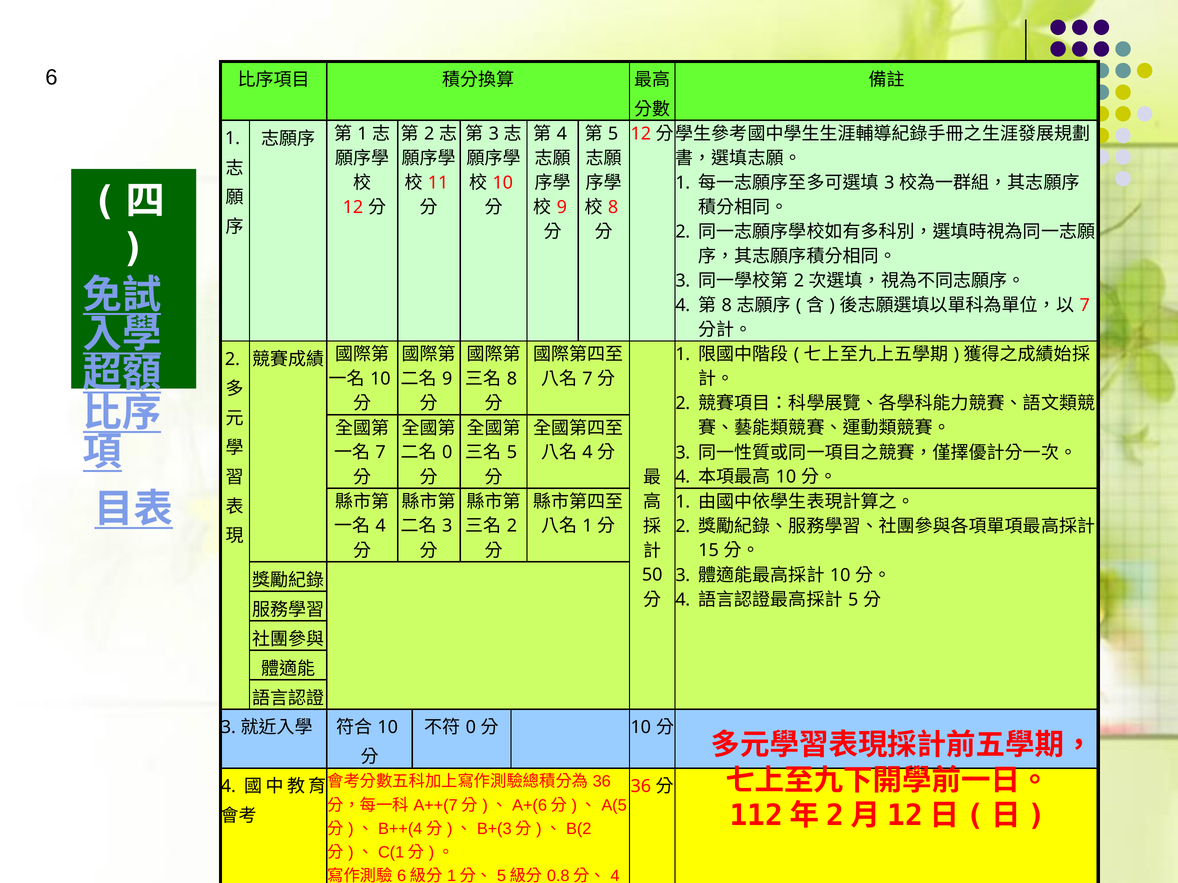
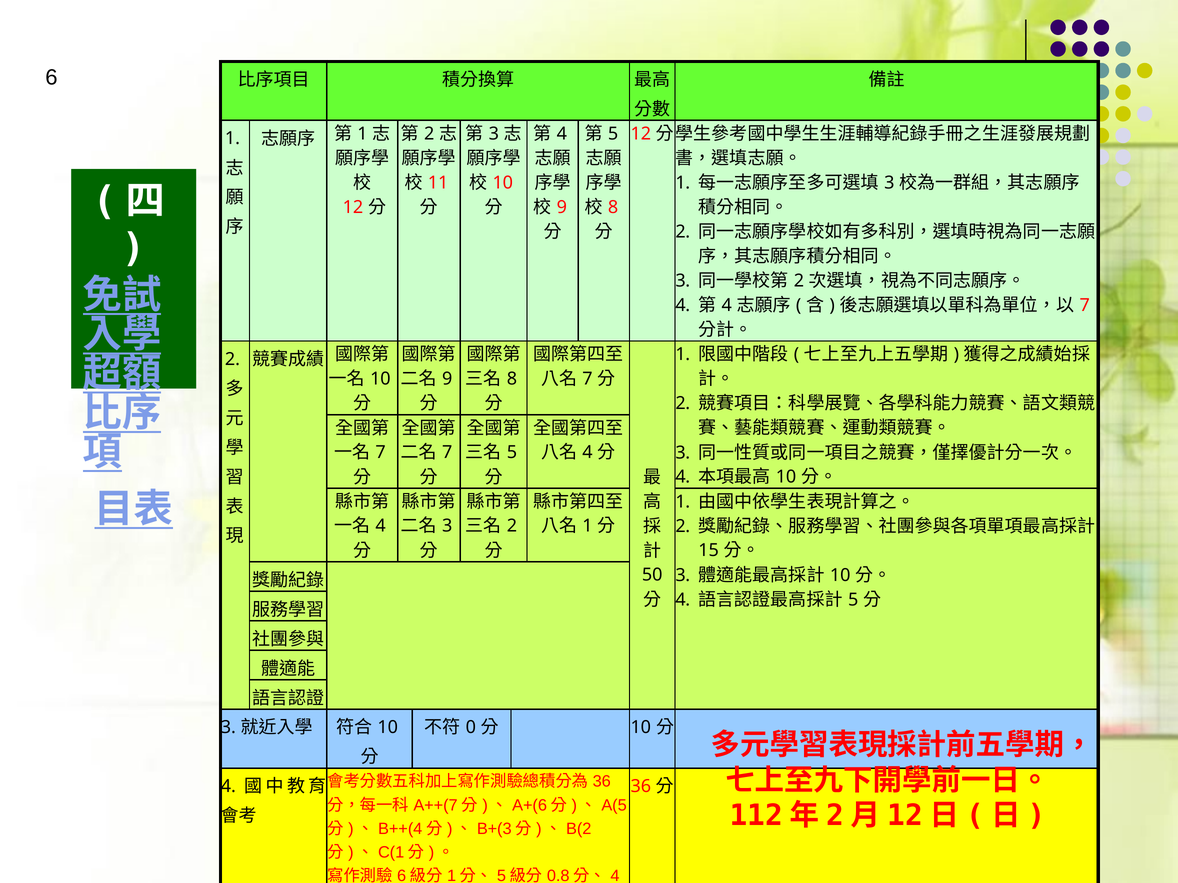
8 at (727, 305): 8 -> 4
0 at (447, 453): 0 -> 7
